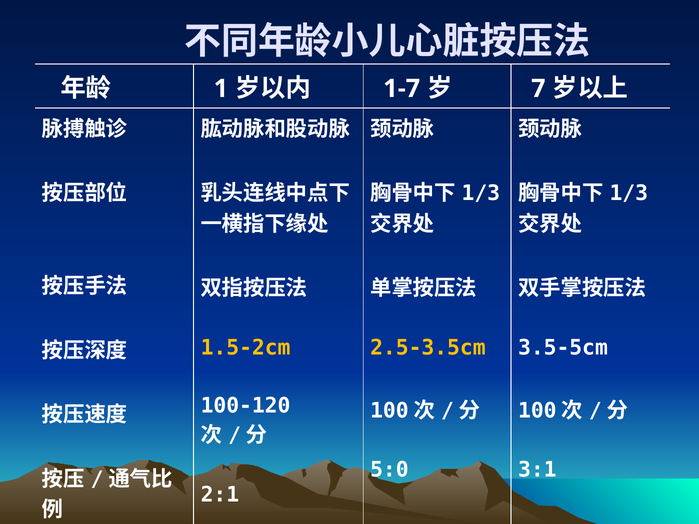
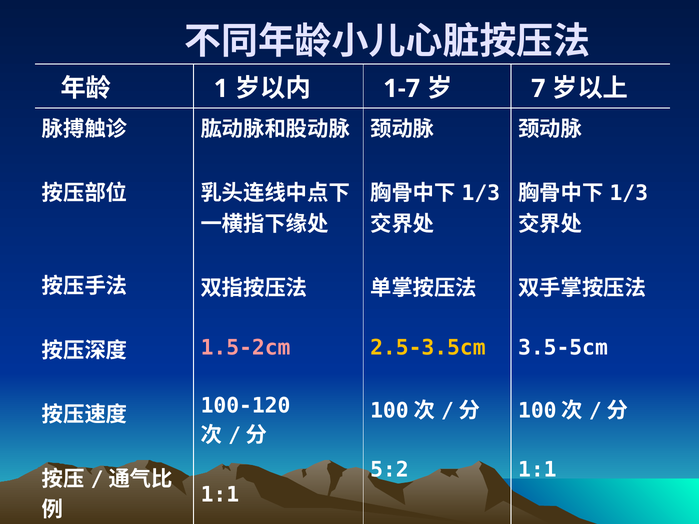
1.5-2cm colour: yellow -> pink
5:0: 5:0 -> 5:2
3:1 at (537, 470): 3:1 -> 1:1
2:1 at (220, 495): 2:1 -> 1:1
